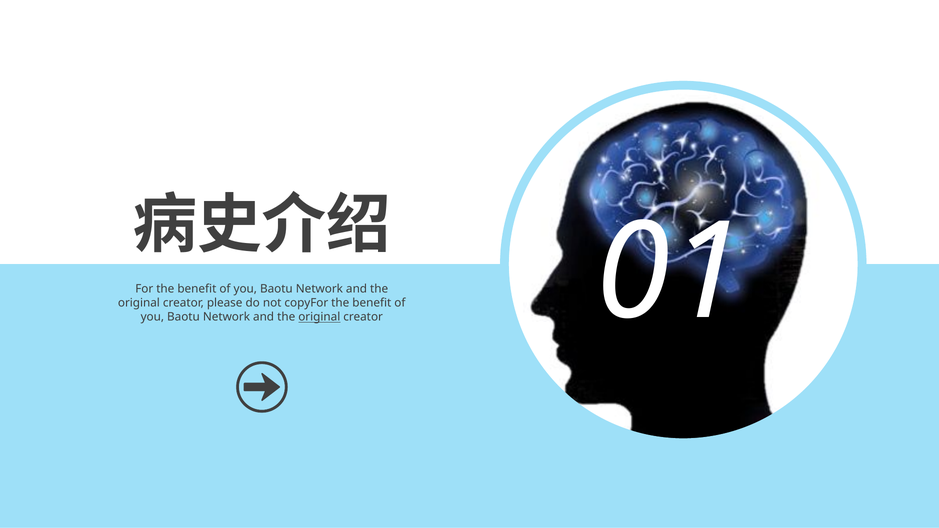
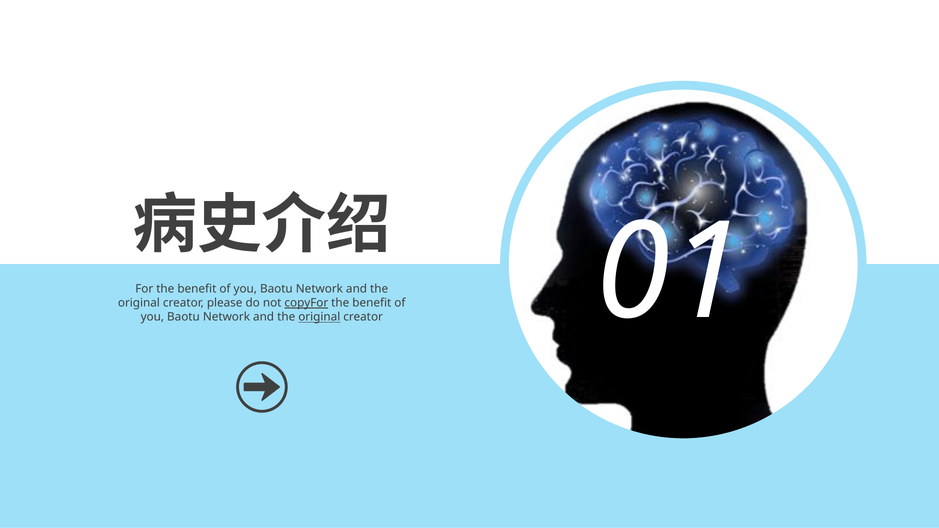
copyFor underline: none -> present
